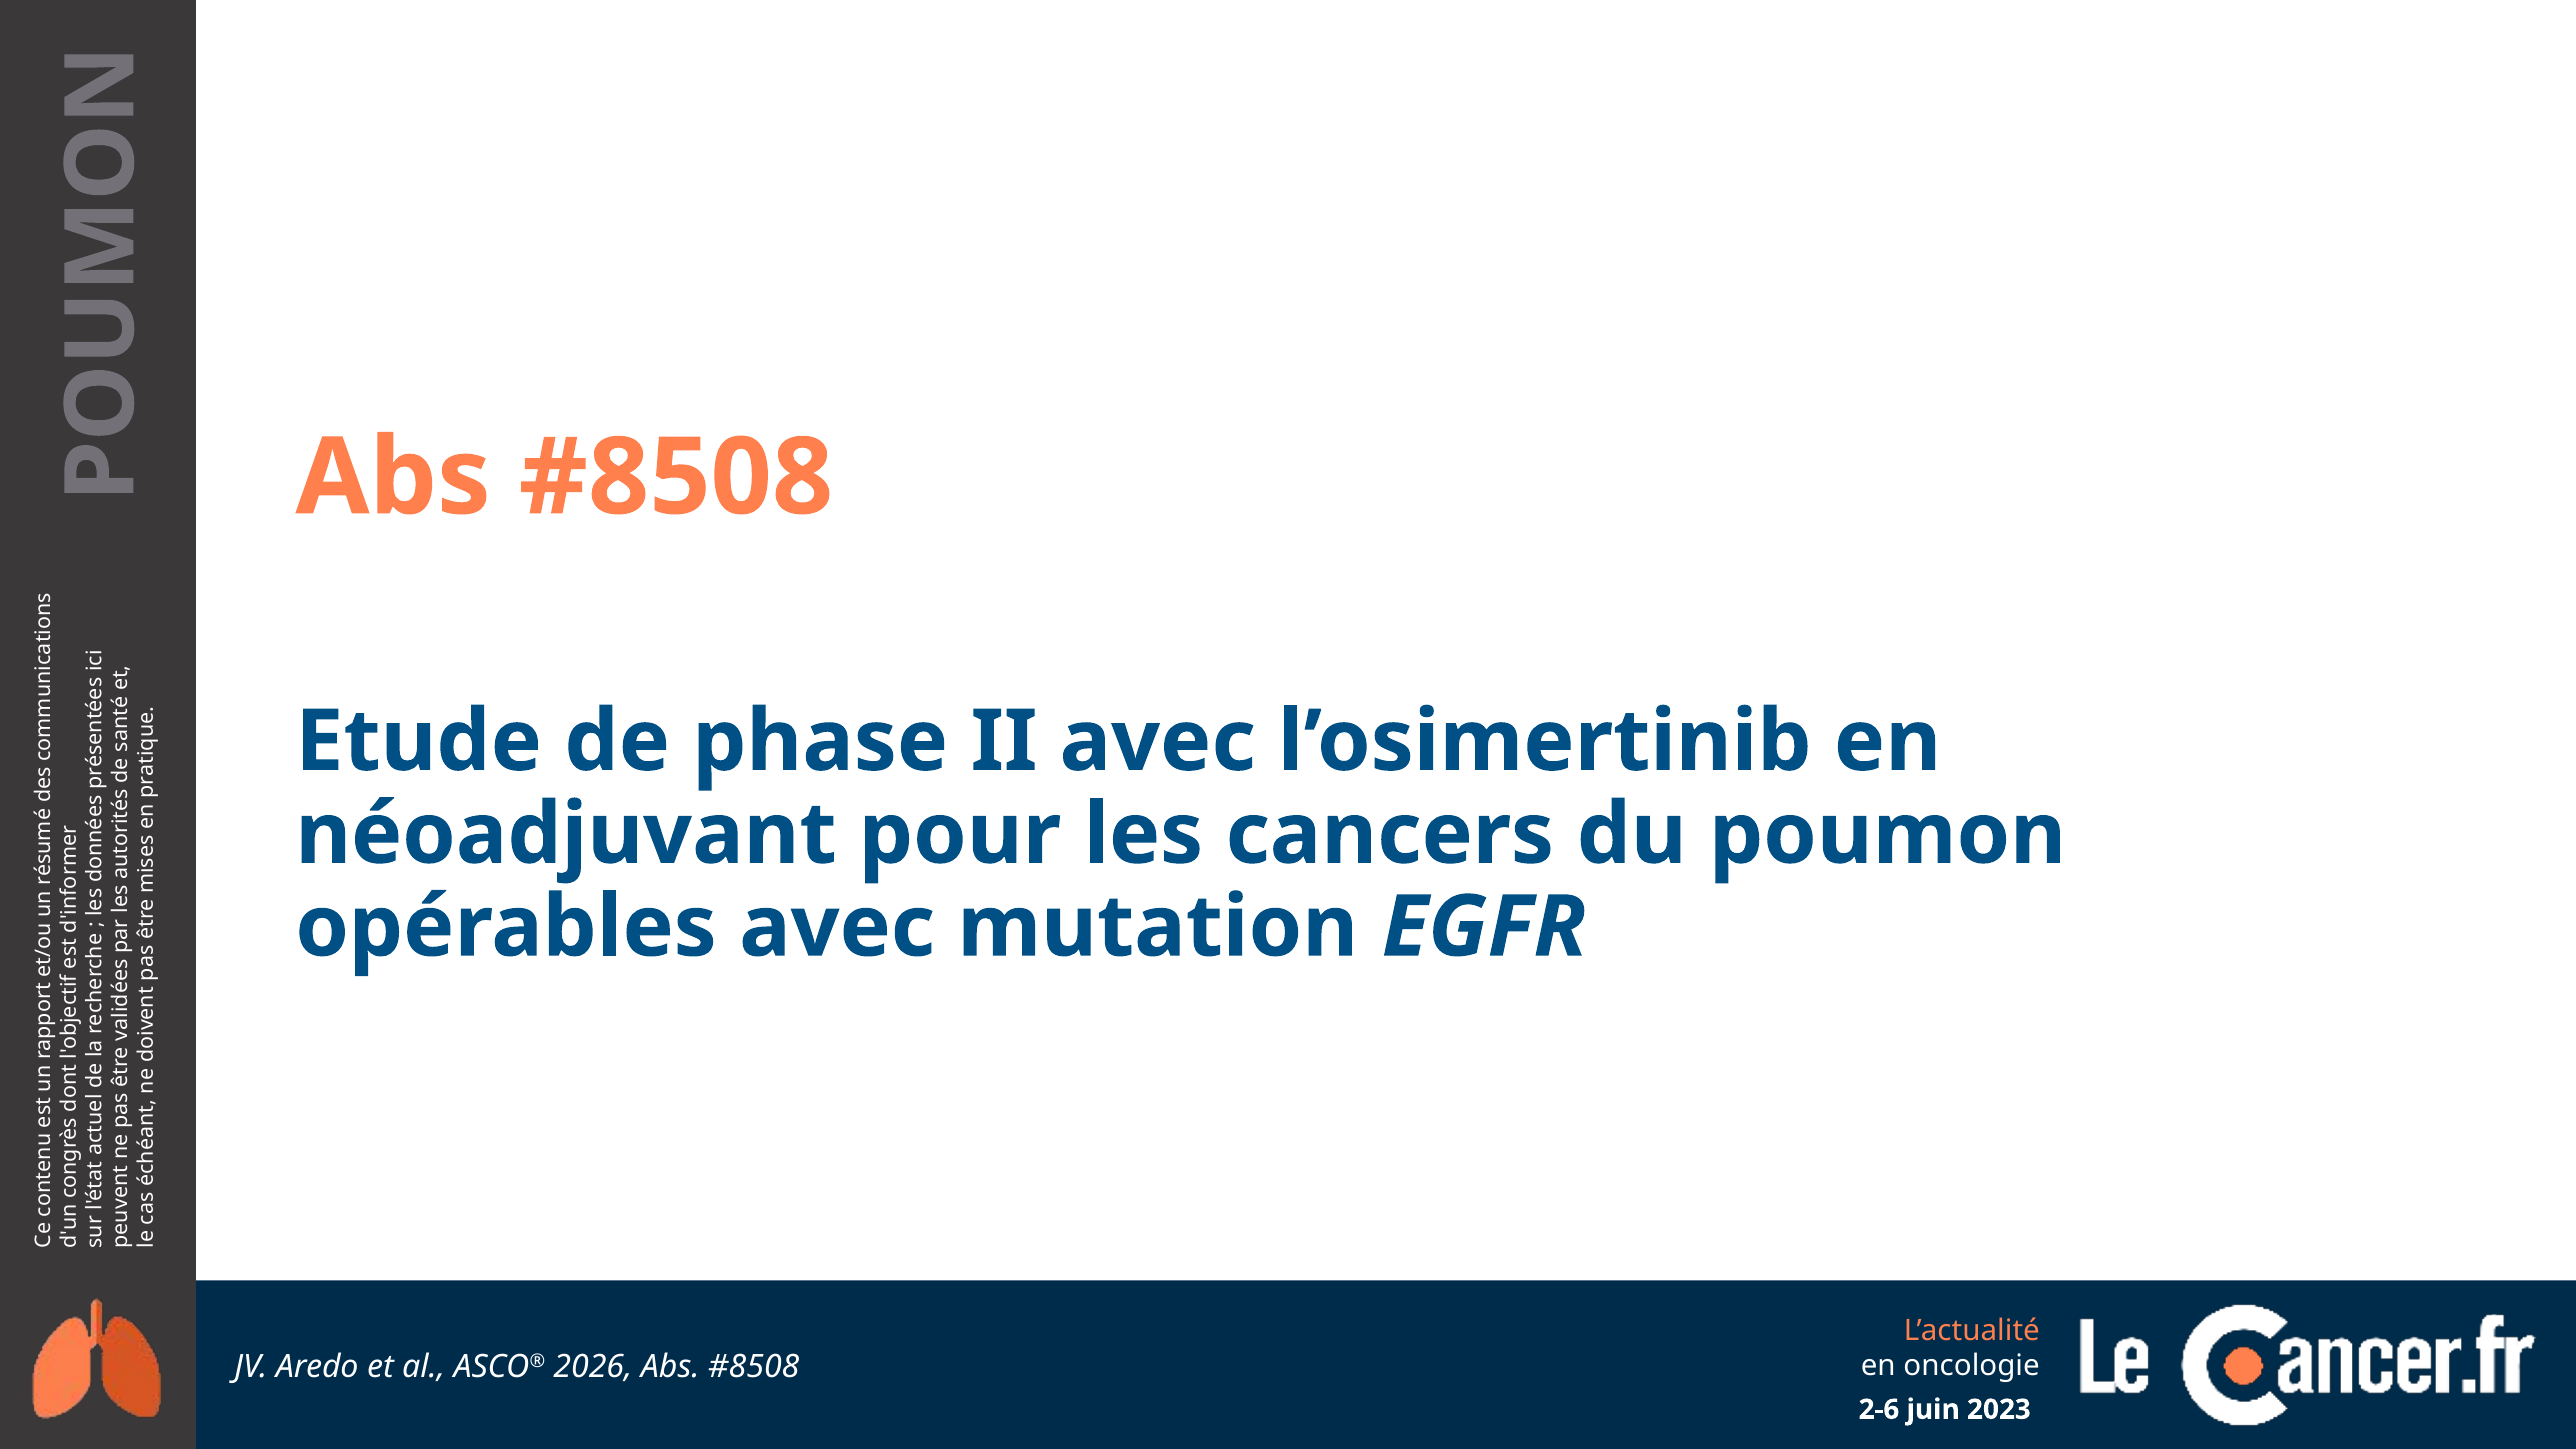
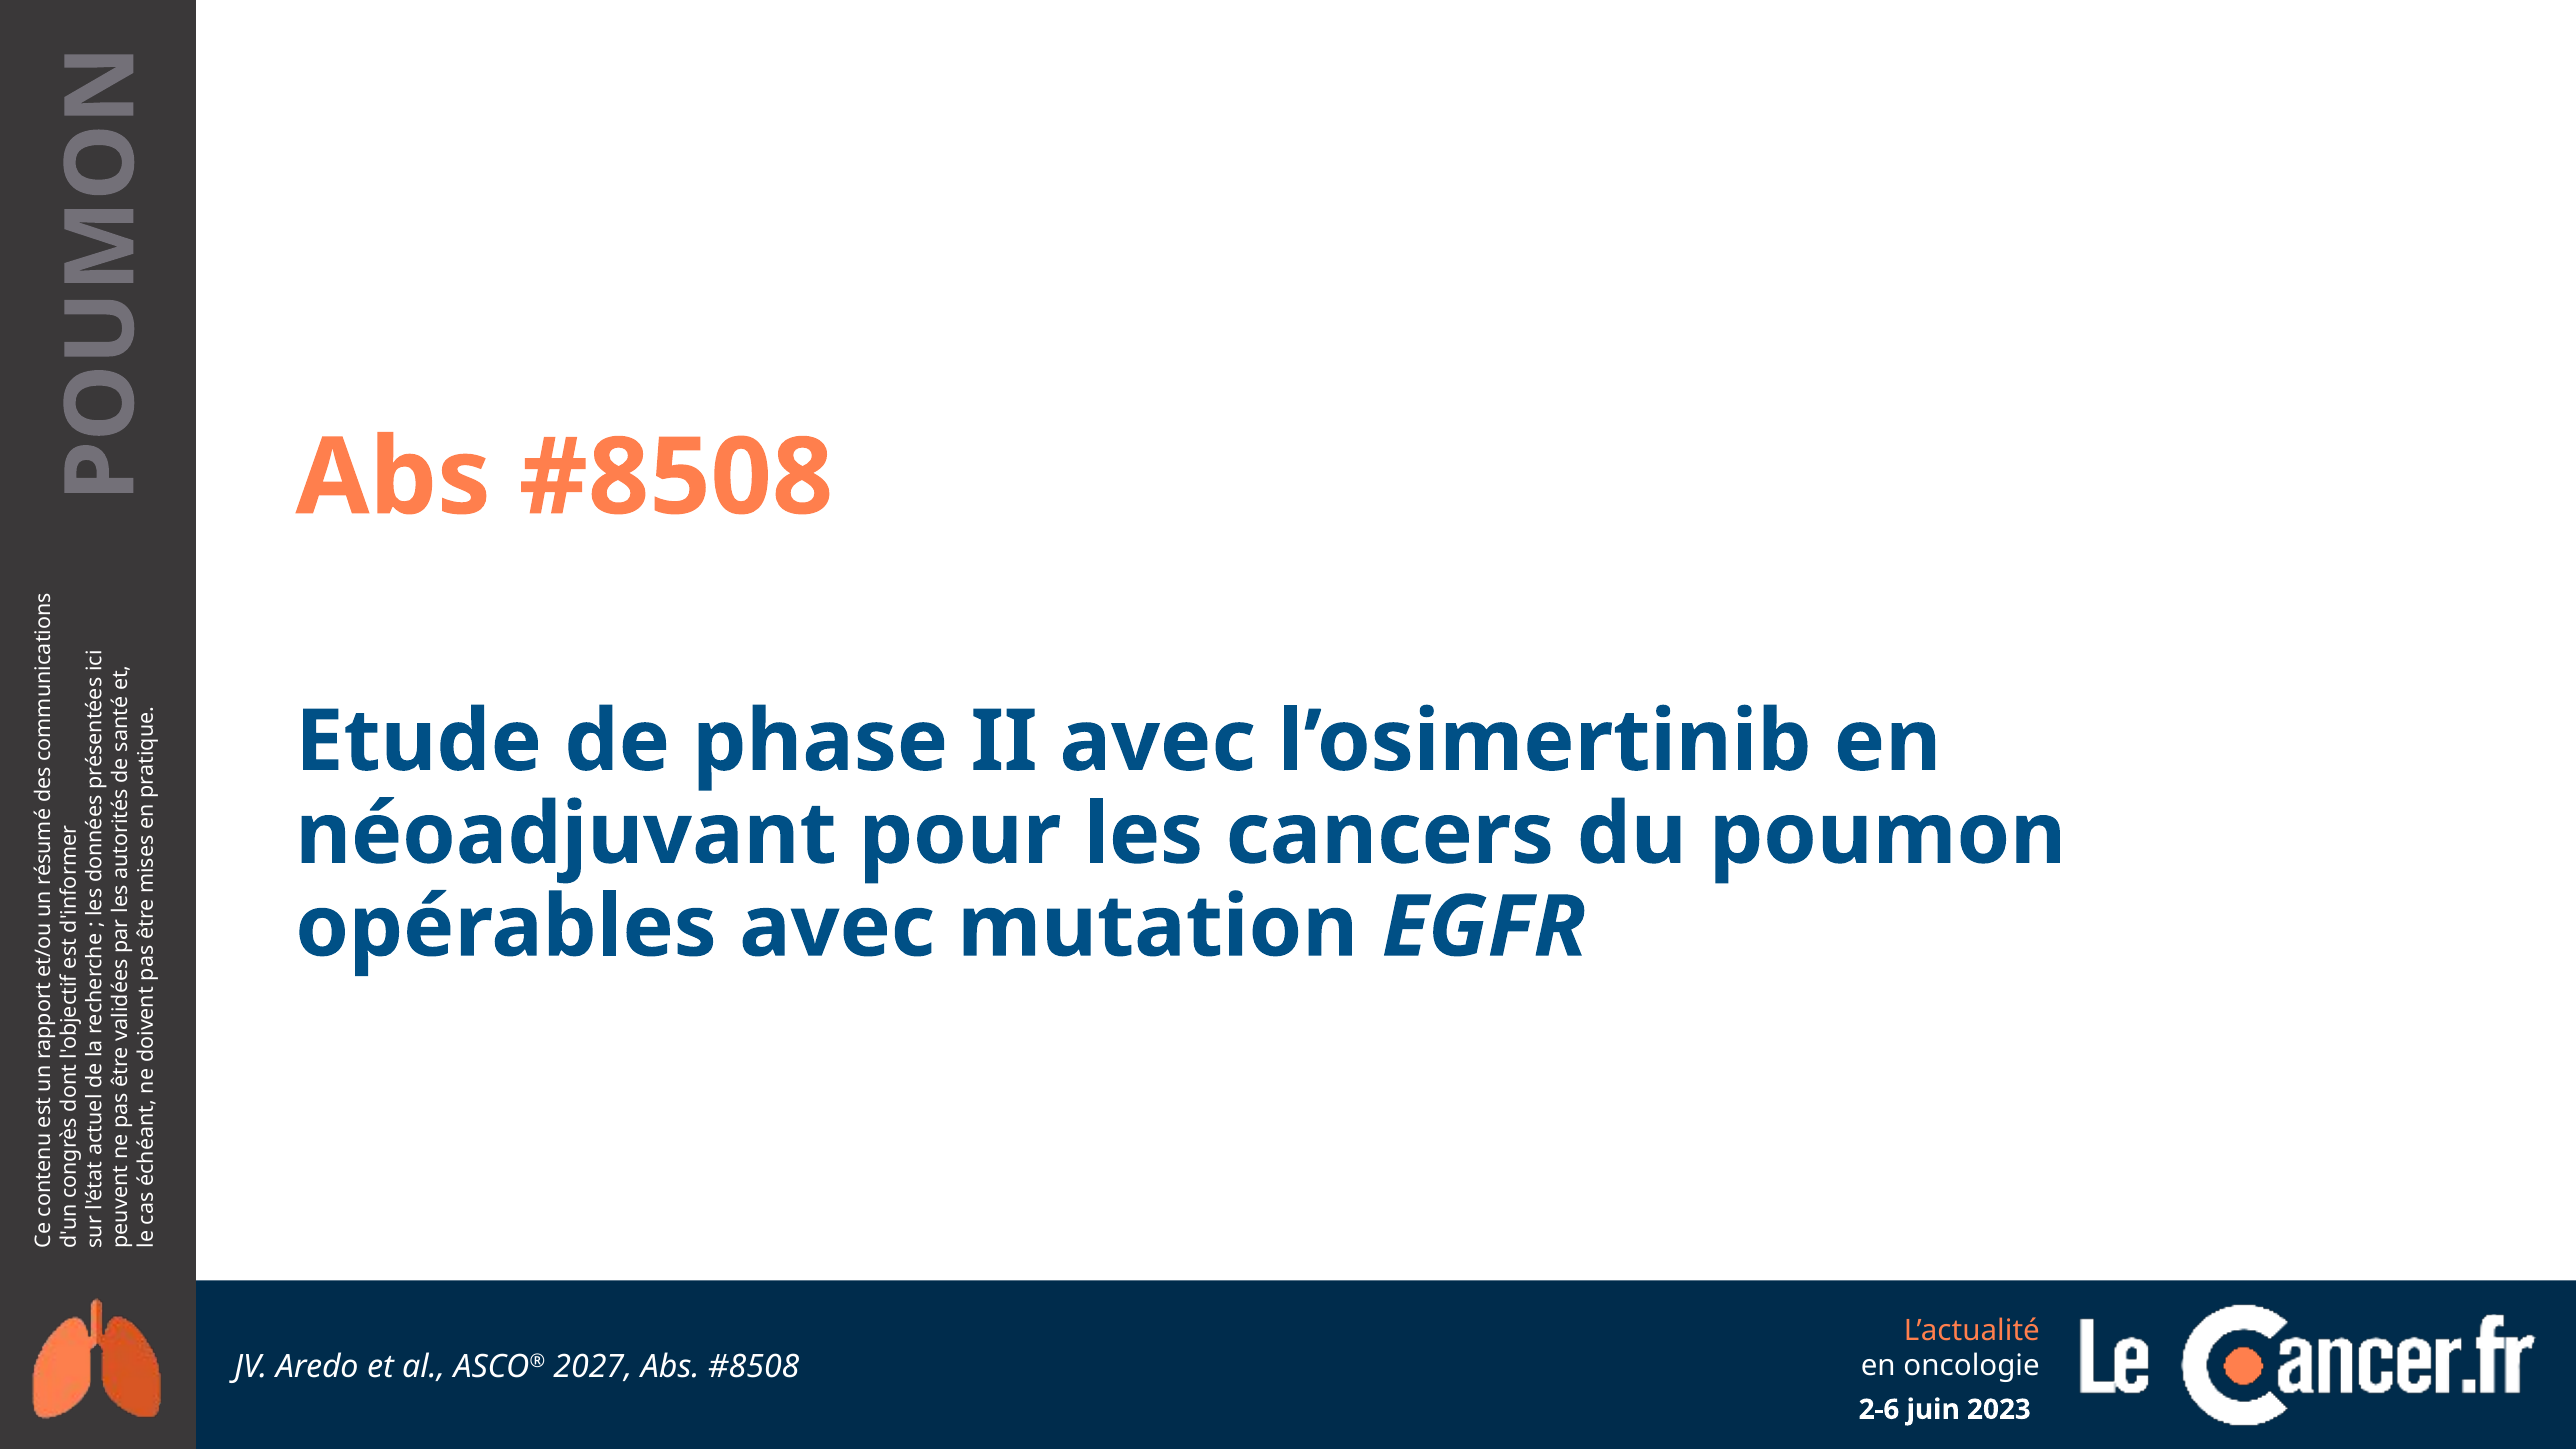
2026: 2026 -> 2027
